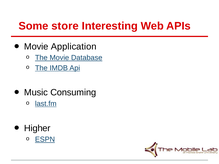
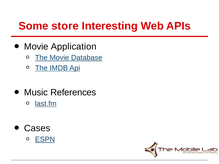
Consuming: Consuming -> References
Higher: Higher -> Cases
